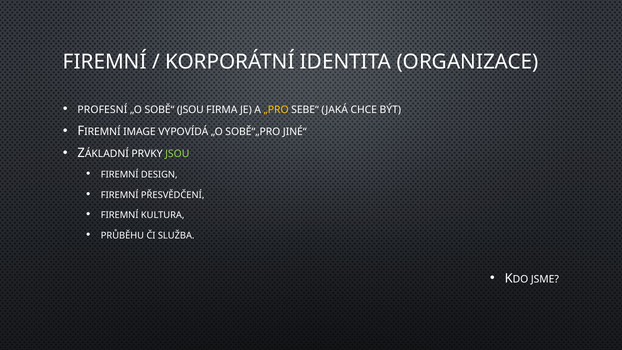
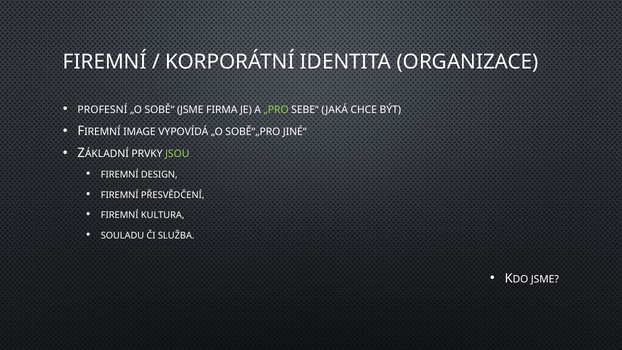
SOBĚ“ JSOU: JSOU -> JSME
„PRO colour: yellow -> light green
PRŮBĚHU: PRŮBĚHU -> SOULADU
